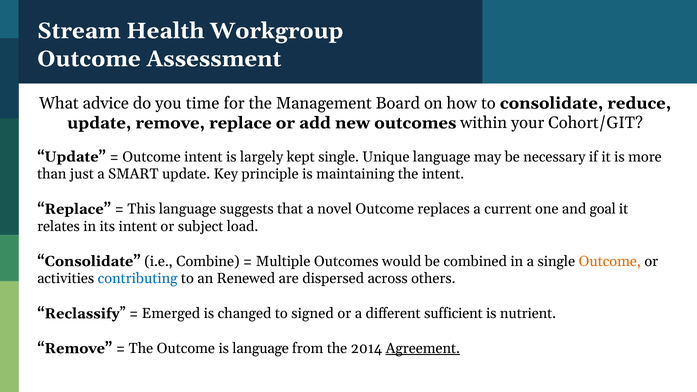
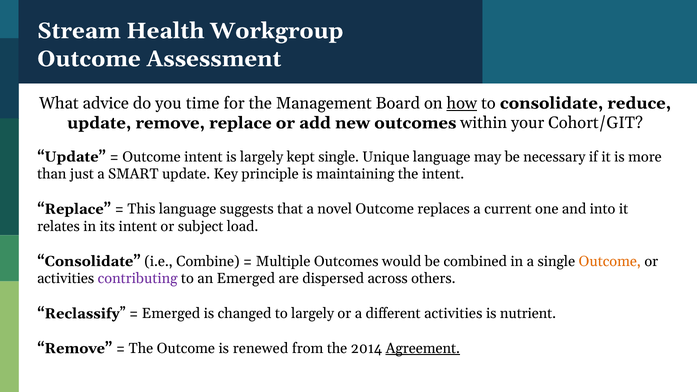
how underline: none -> present
goal: goal -> into
contributing colour: blue -> purple
an Renewed: Renewed -> Emerged
to signed: signed -> largely
different sufficient: sufficient -> activities
is language: language -> renewed
